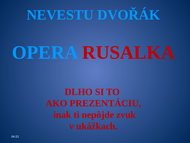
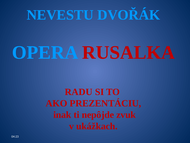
DLHO: DLHO -> RADU
